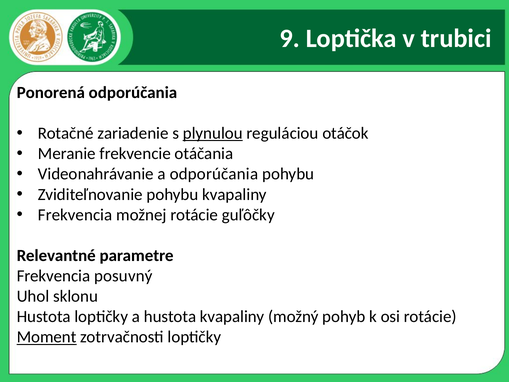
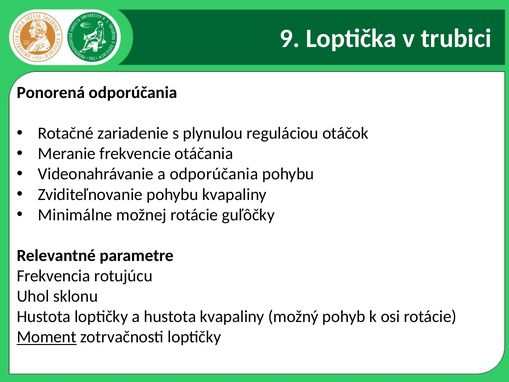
plynulou underline: present -> none
Frekvencia at (75, 215): Frekvencia -> Minimálne
posuvný: posuvný -> rotujúcu
